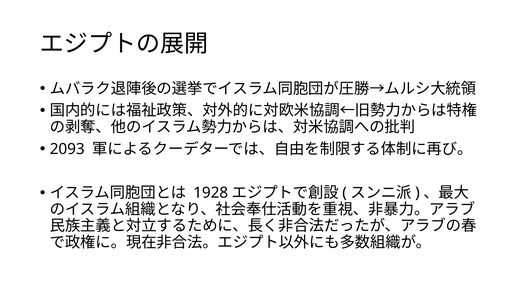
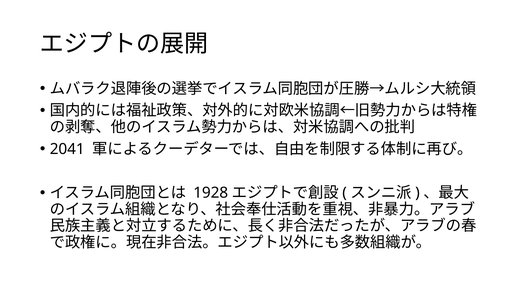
2093: 2093 -> 2041
